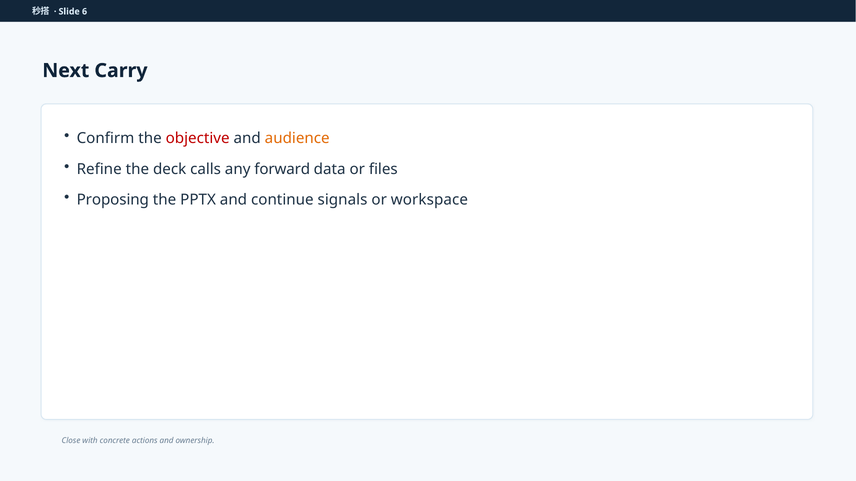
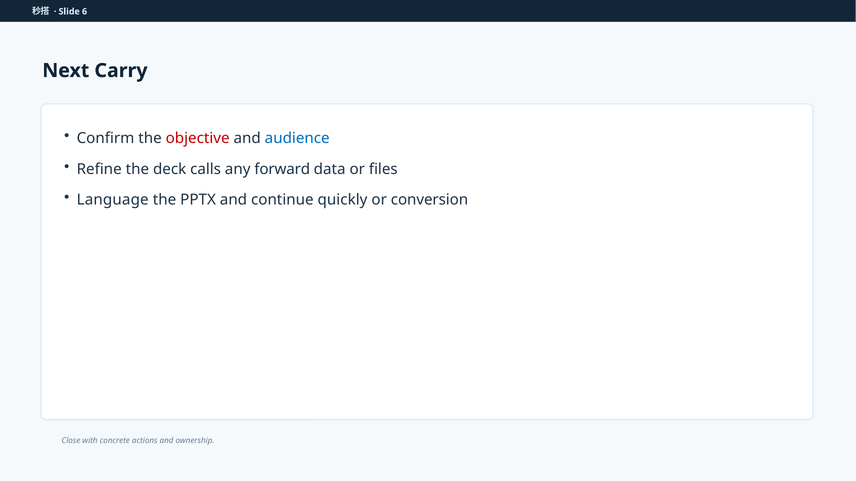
audience colour: orange -> blue
Proposing: Proposing -> Language
signals: signals -> quickly
workspace: workspace -> conversion
